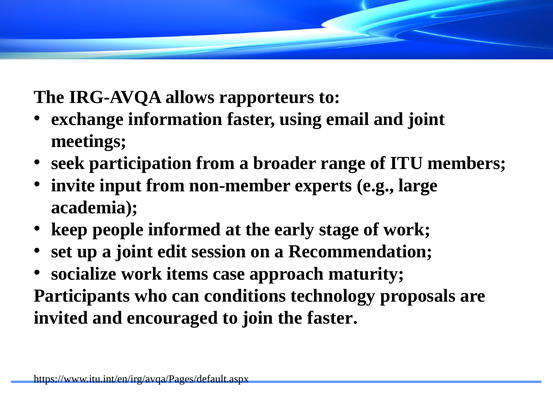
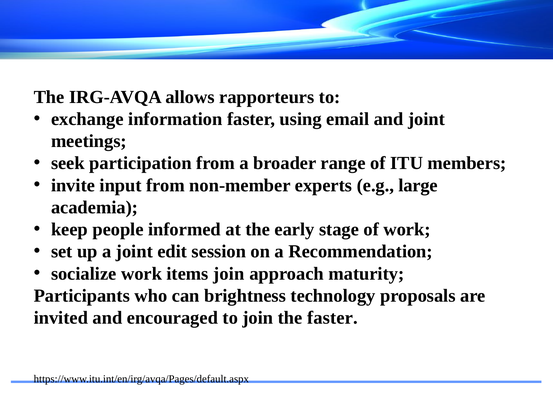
items case: case -> join
conditions: conditions -> brightness
